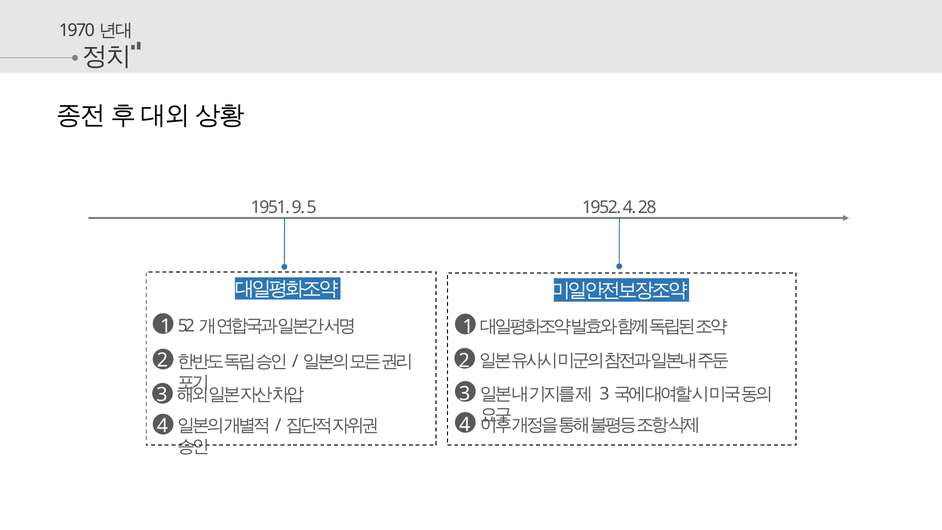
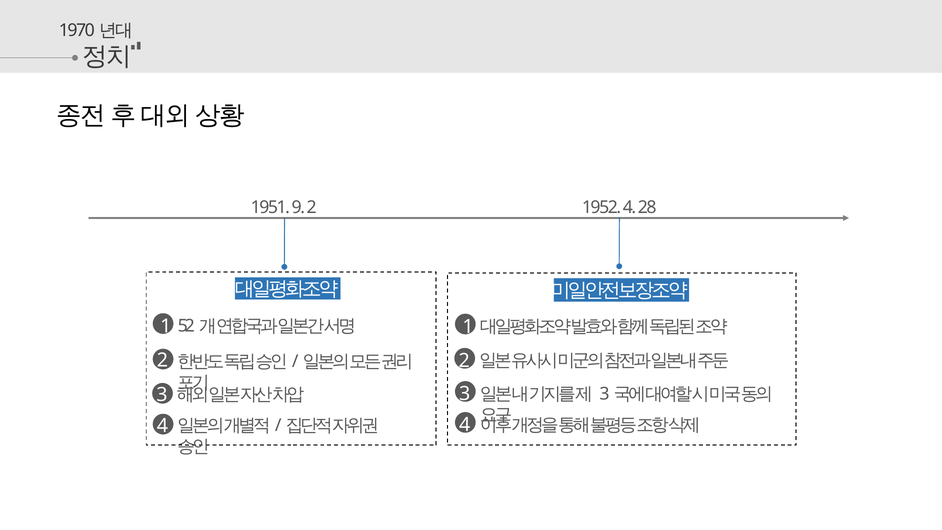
9 5: 5 -> 2
